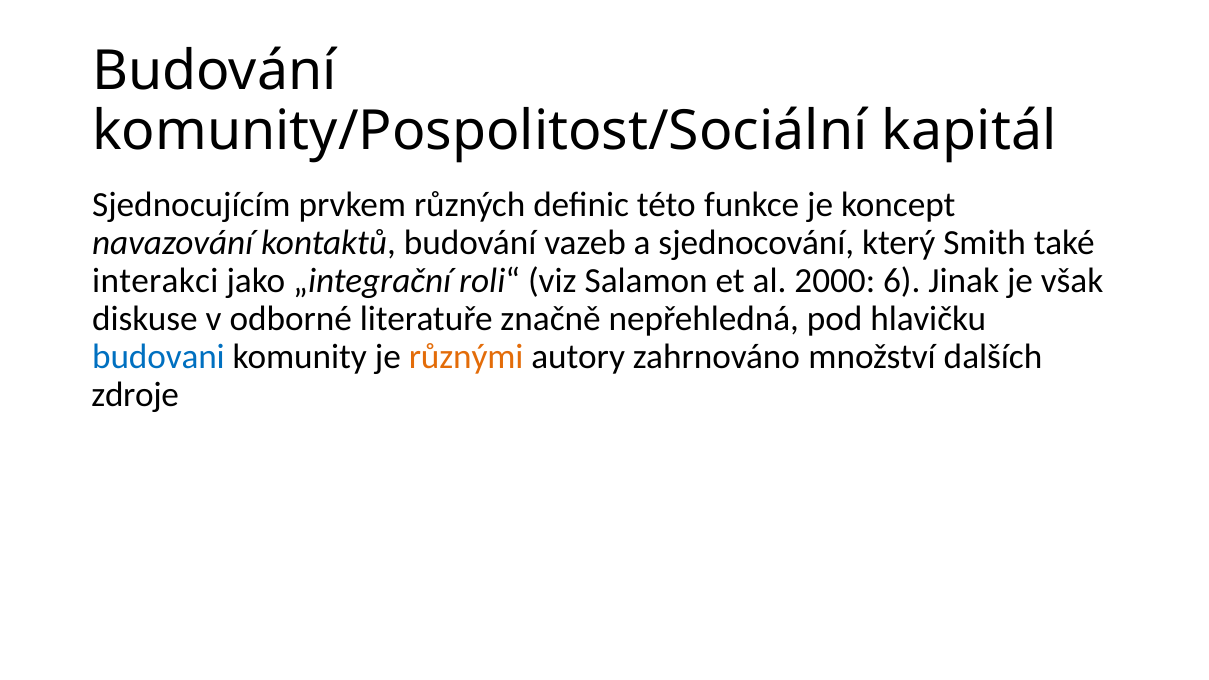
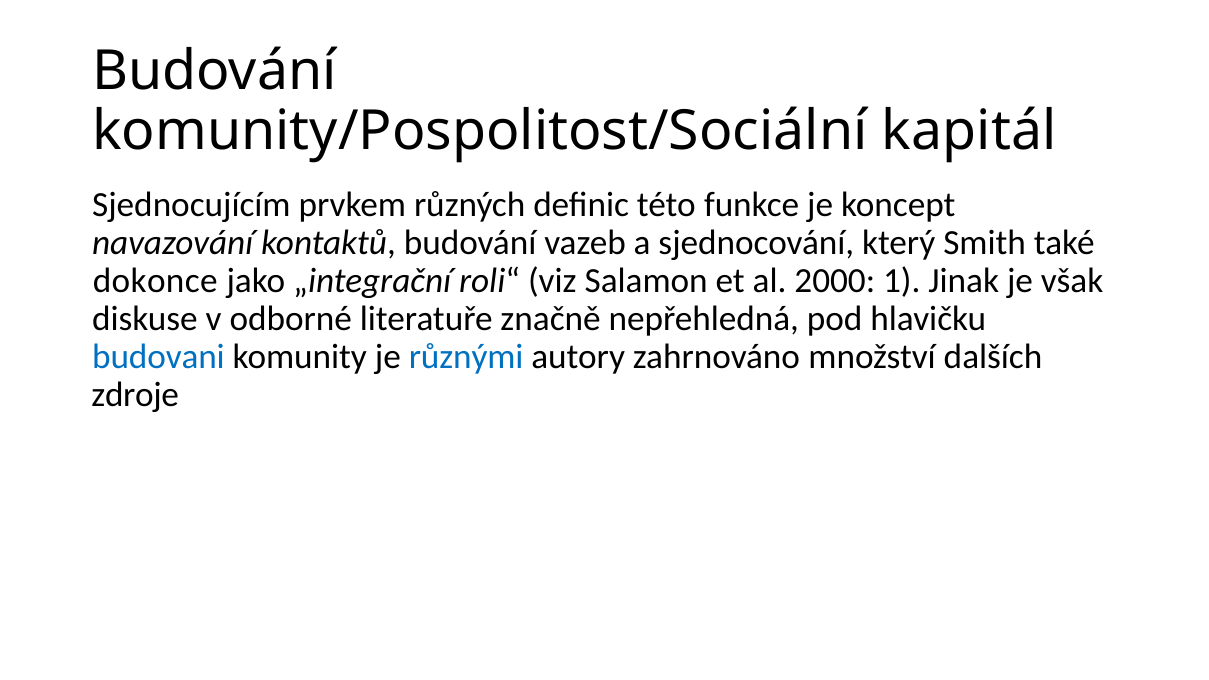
interakci: interakci -> dokonce
6: 6 -> 1
různými colour: orange -> blue
